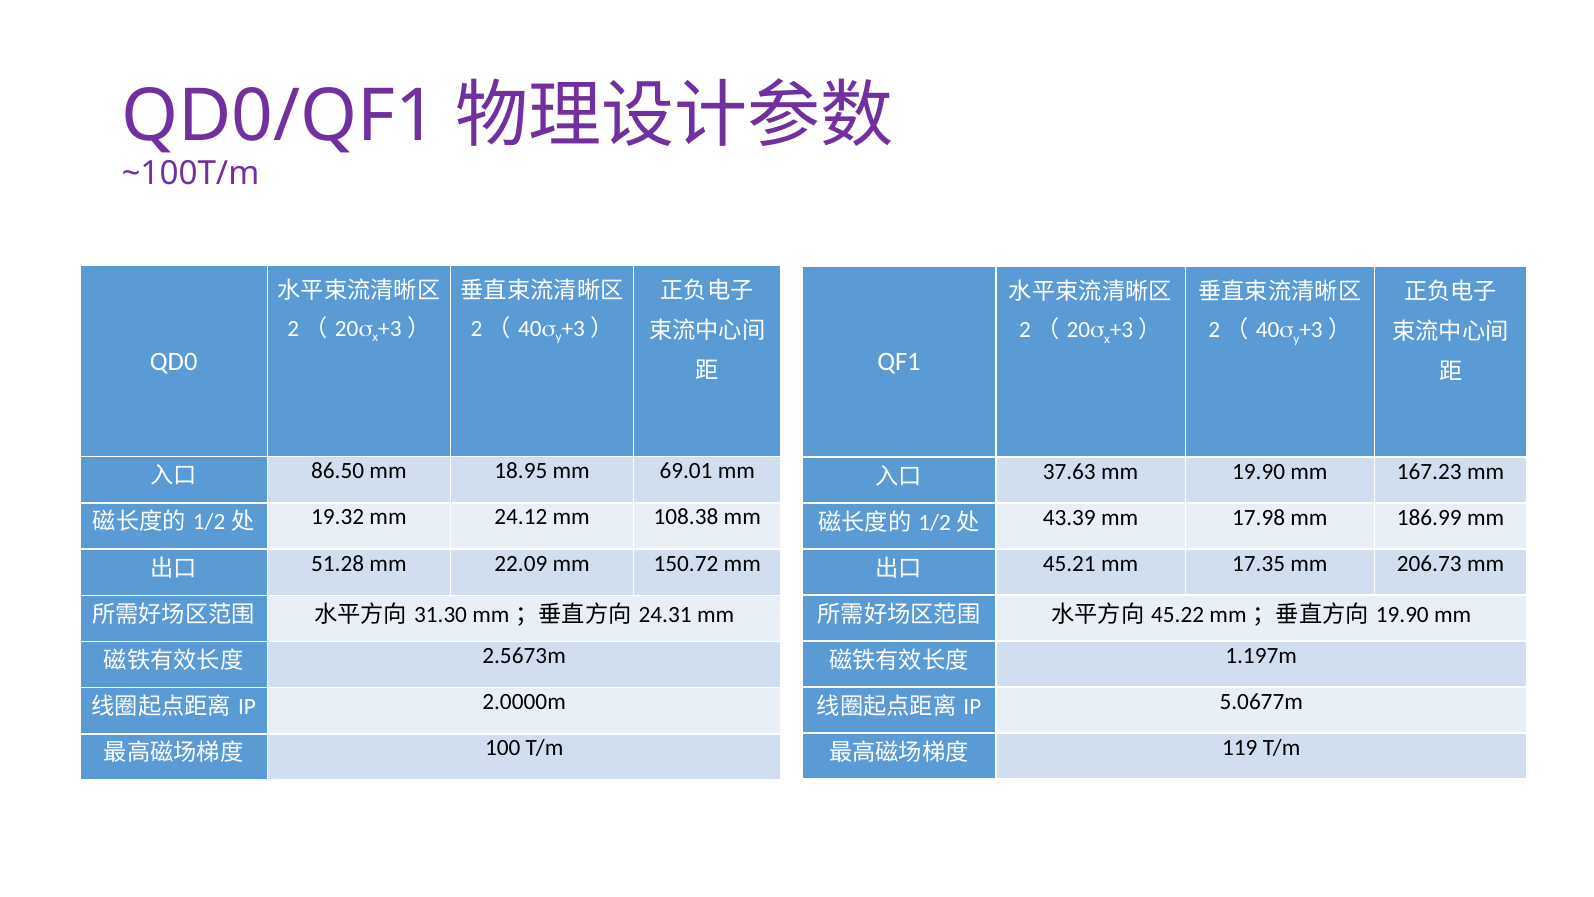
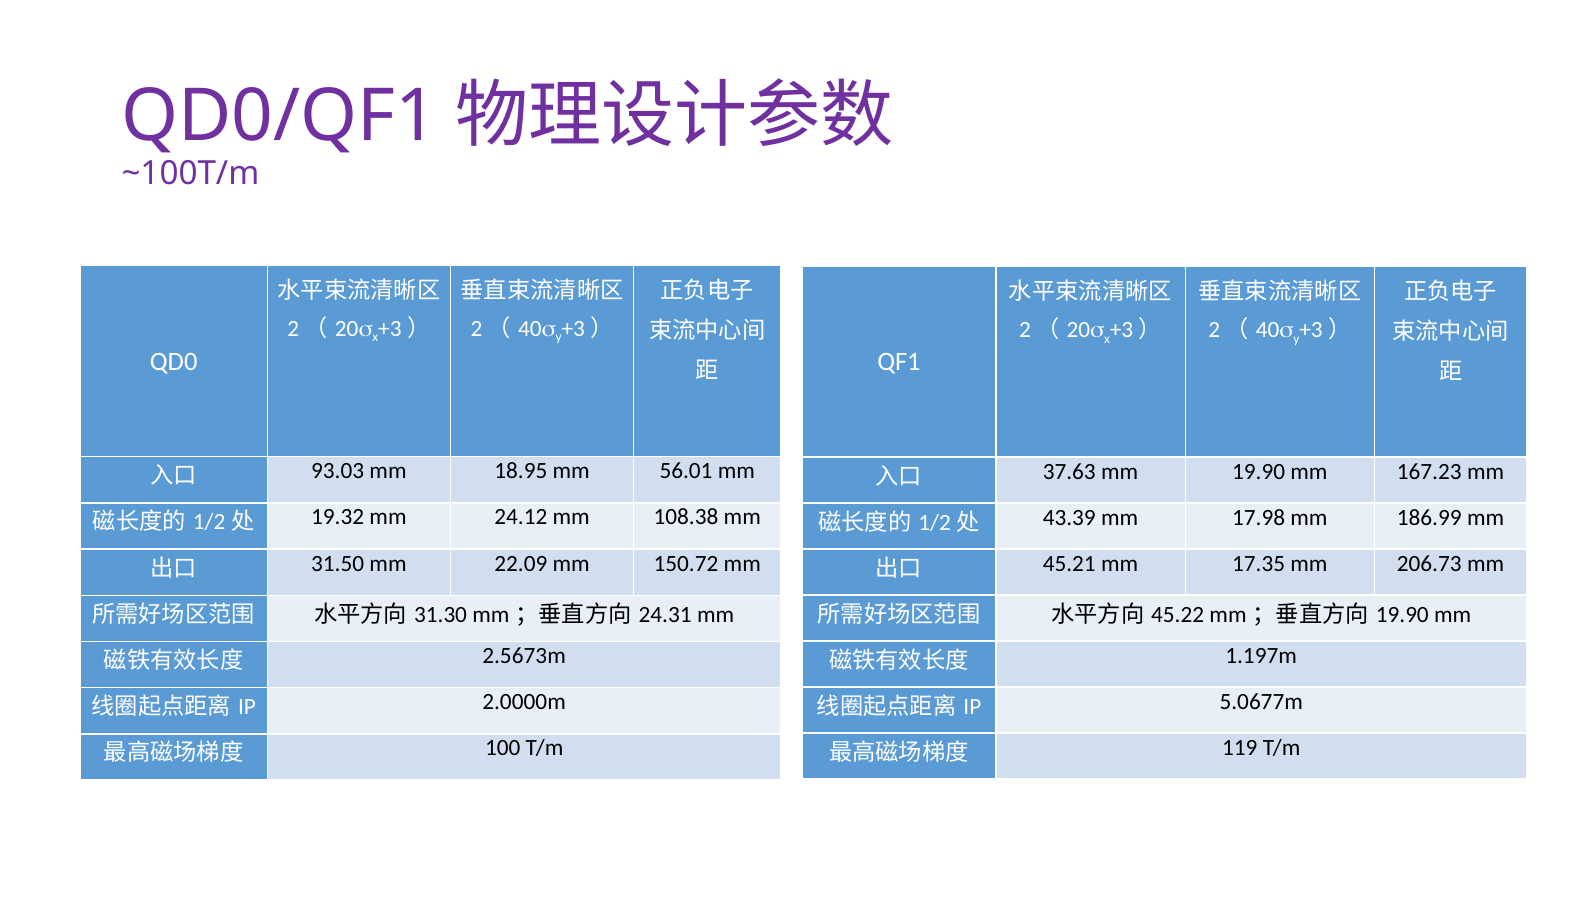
86.50: 86.50 -> 93.03
69.01: 69.01 -> 56.01
51.28: 51.28 -> 31.50
